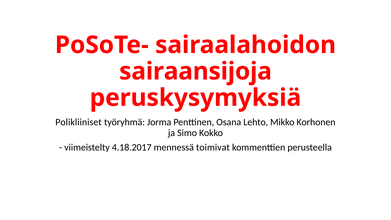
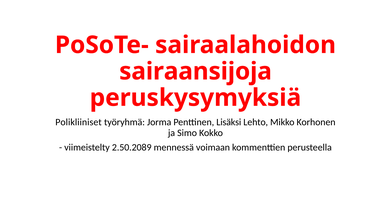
Osana: Osana -> Lisäksi
4.18.2017: 4.18.2017 -> 2.50.2089
toimivat: toimivat -> voimaan
